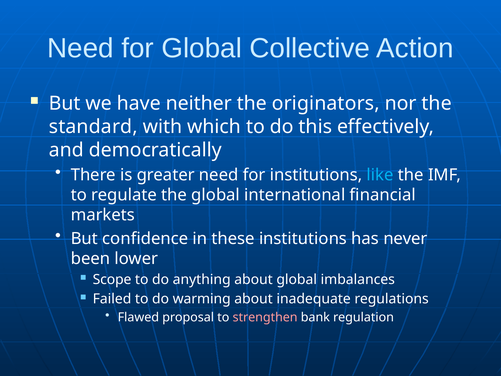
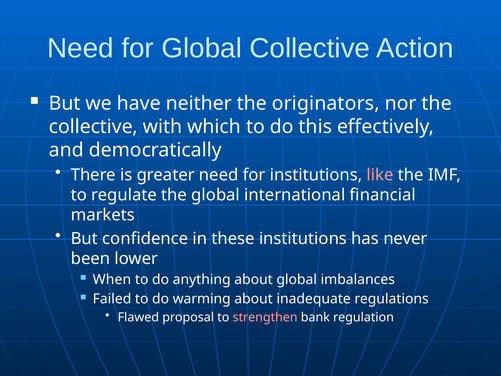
standard at (93, 127): standard -> collective
like colour: light blue -> pink
Scope: Scope -> When
